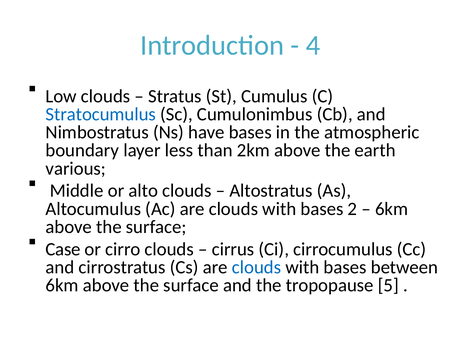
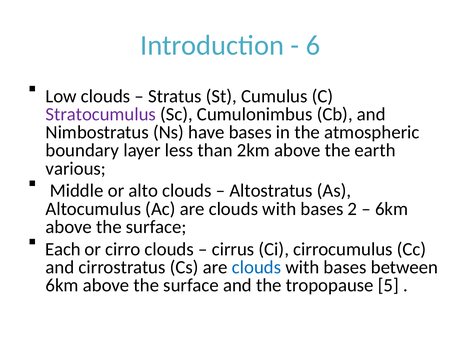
4: 4 -> 6
Stratocumulus colour: blue -> purple
Case: Case -> Each
